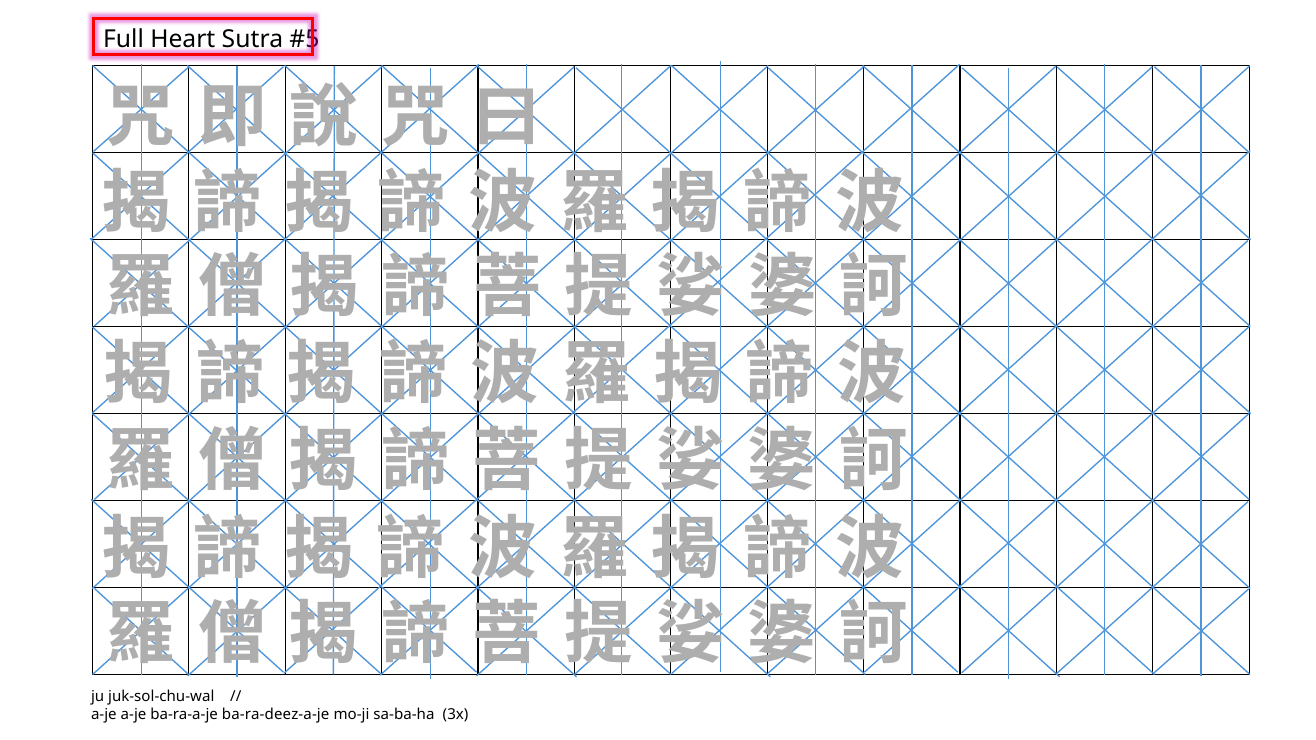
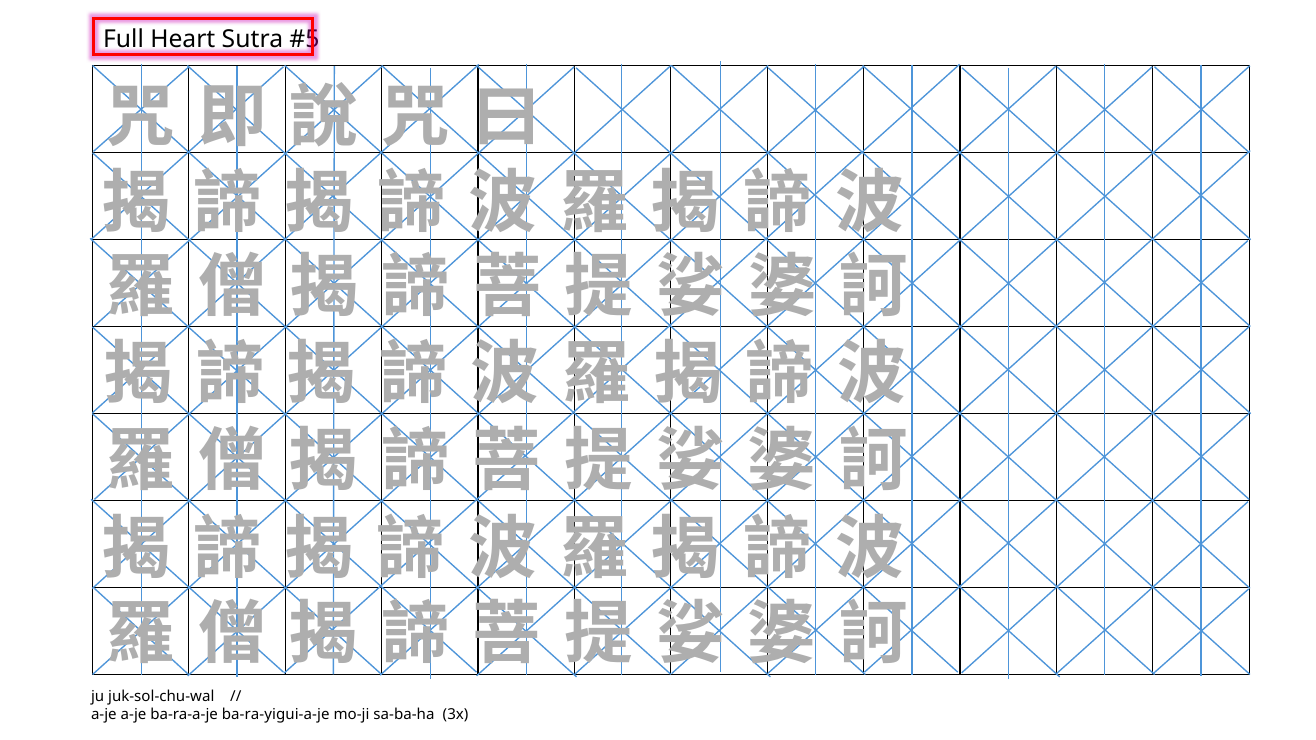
ba-ra-deez-a-je: ba-ra-deez-a-je -> ba-ra-yigui-a-je
